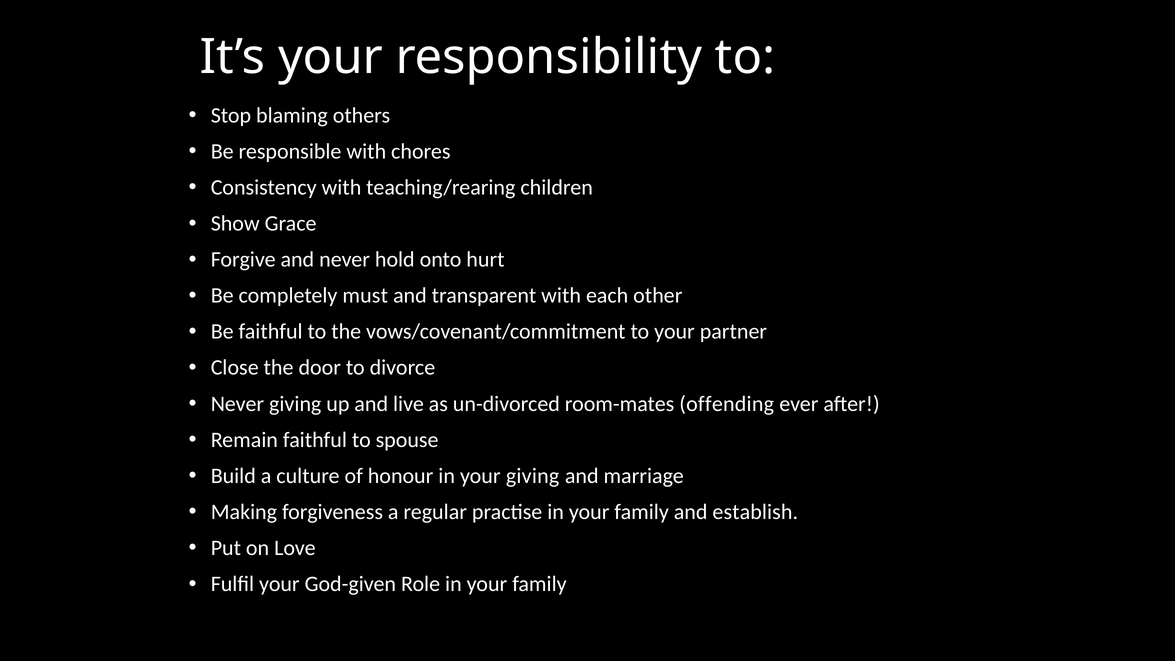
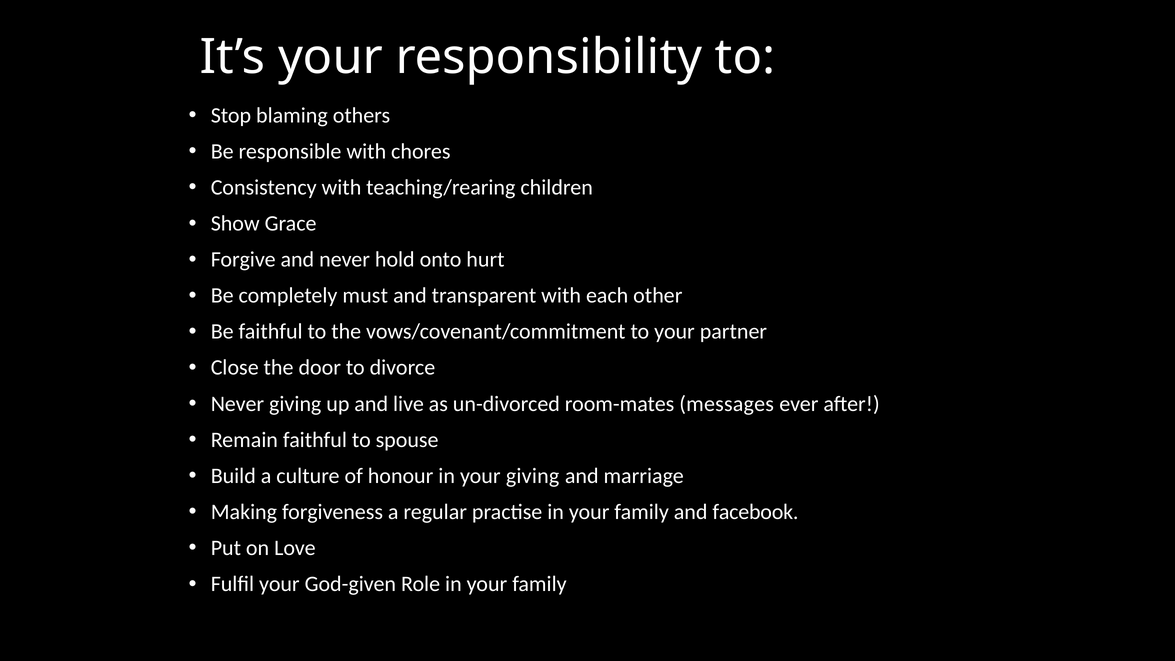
offending: offending -> messages
establish: establish -> facebook
